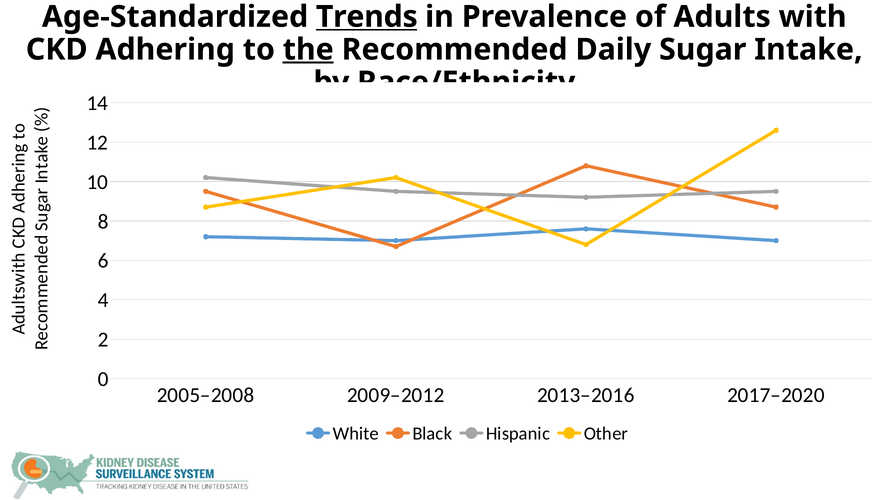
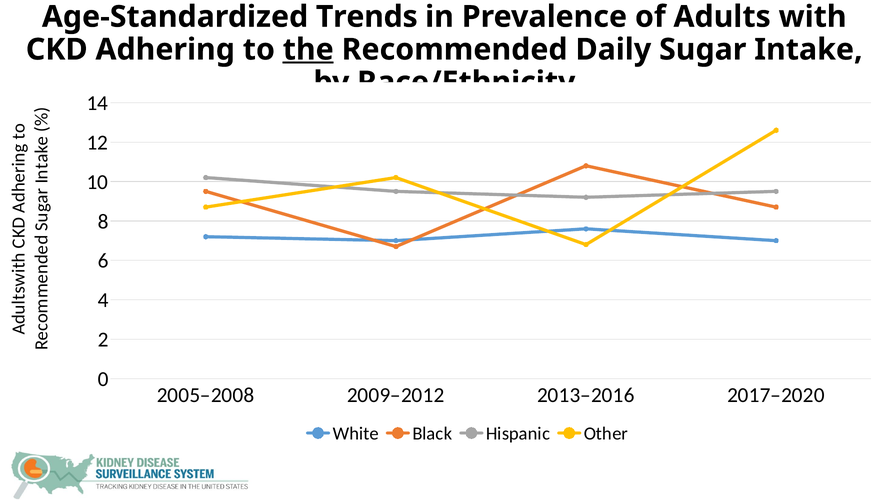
Trends underline: present -> none
